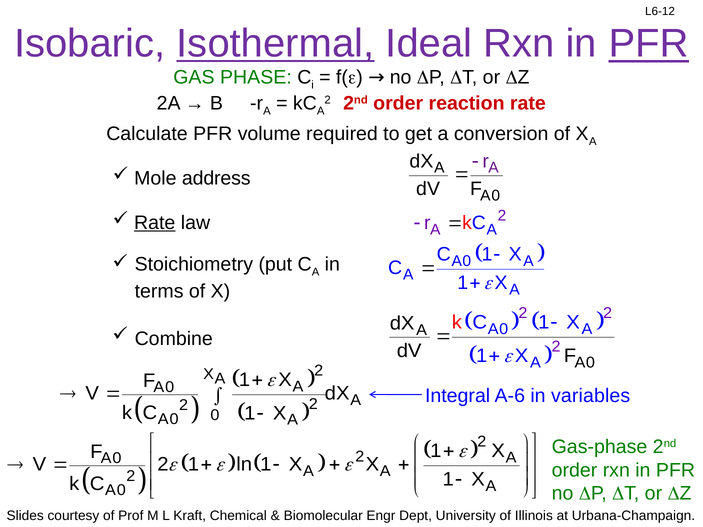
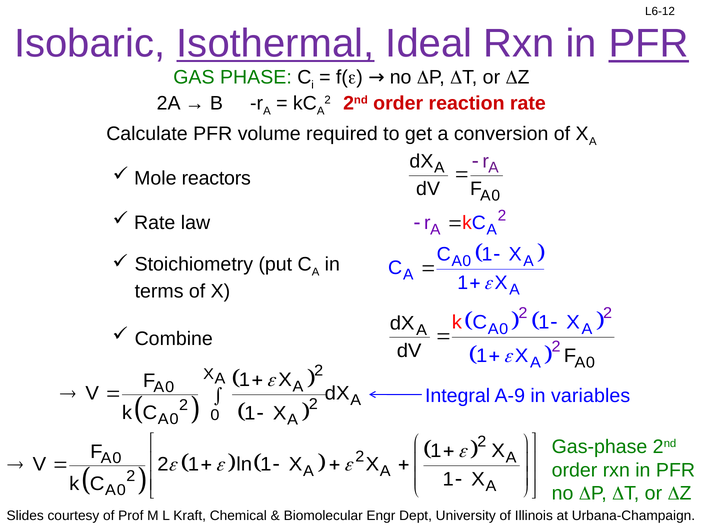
address: address -> reactors
Rate at (155, 223) underline: present -> none
A-6: A-6 -> A-9
